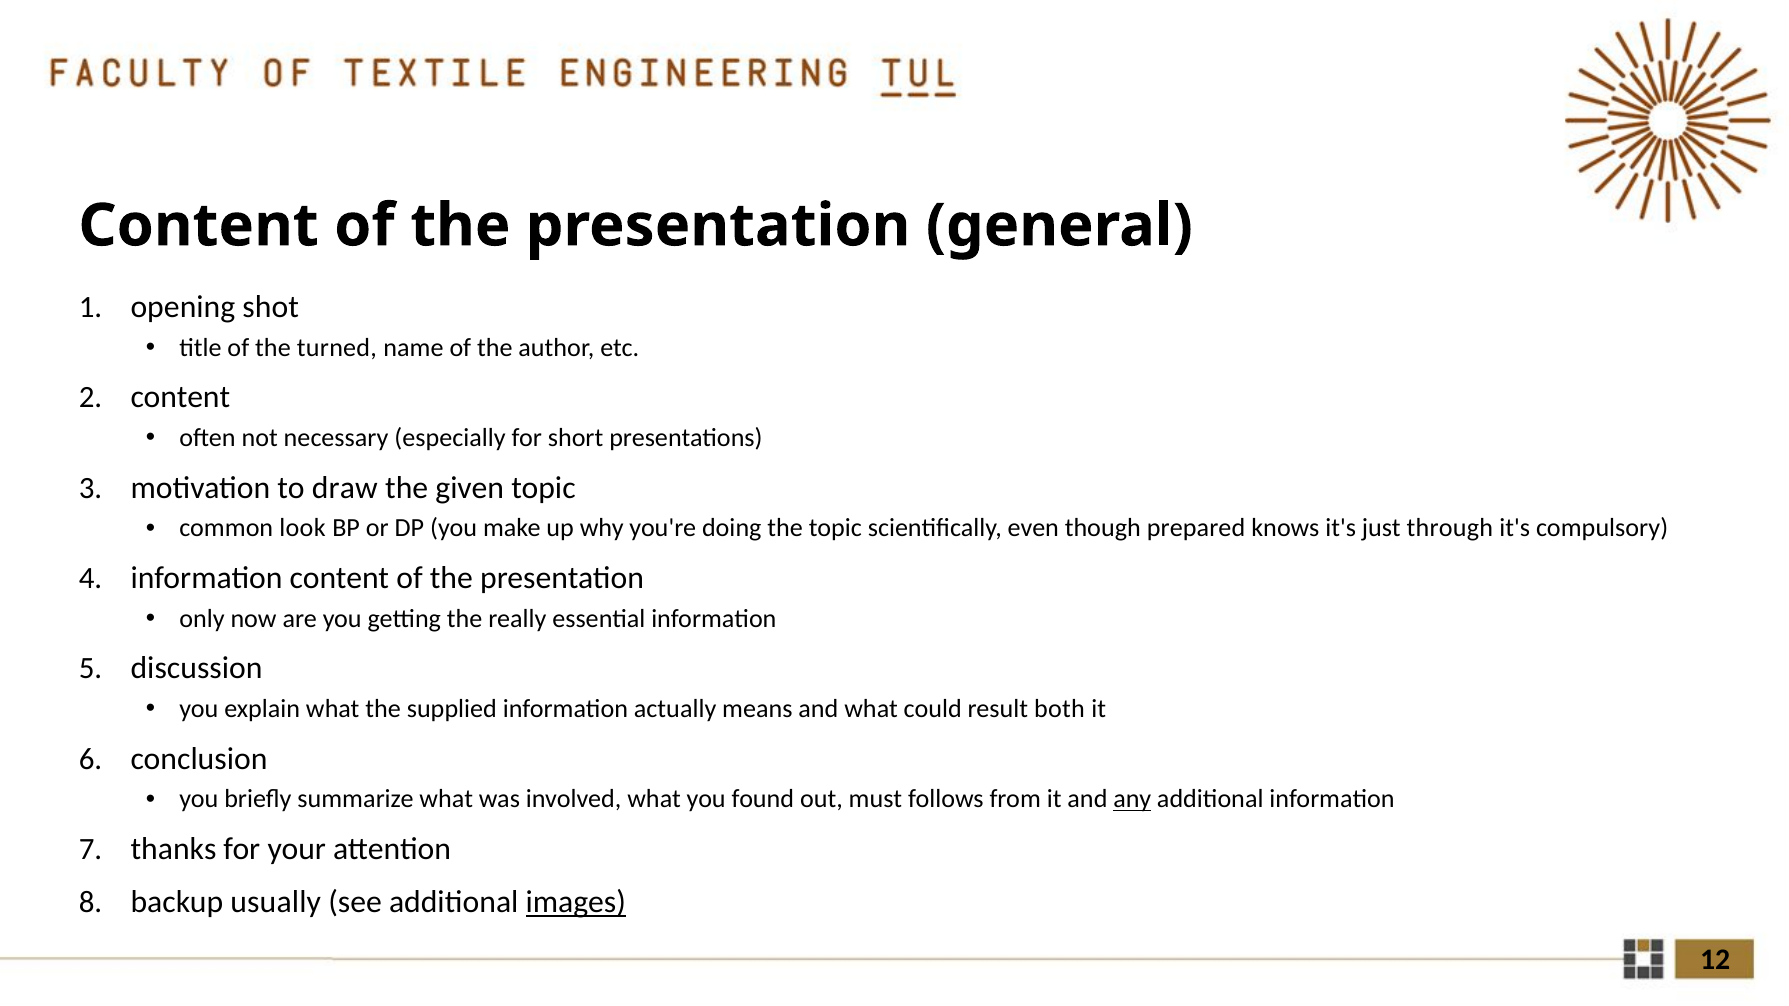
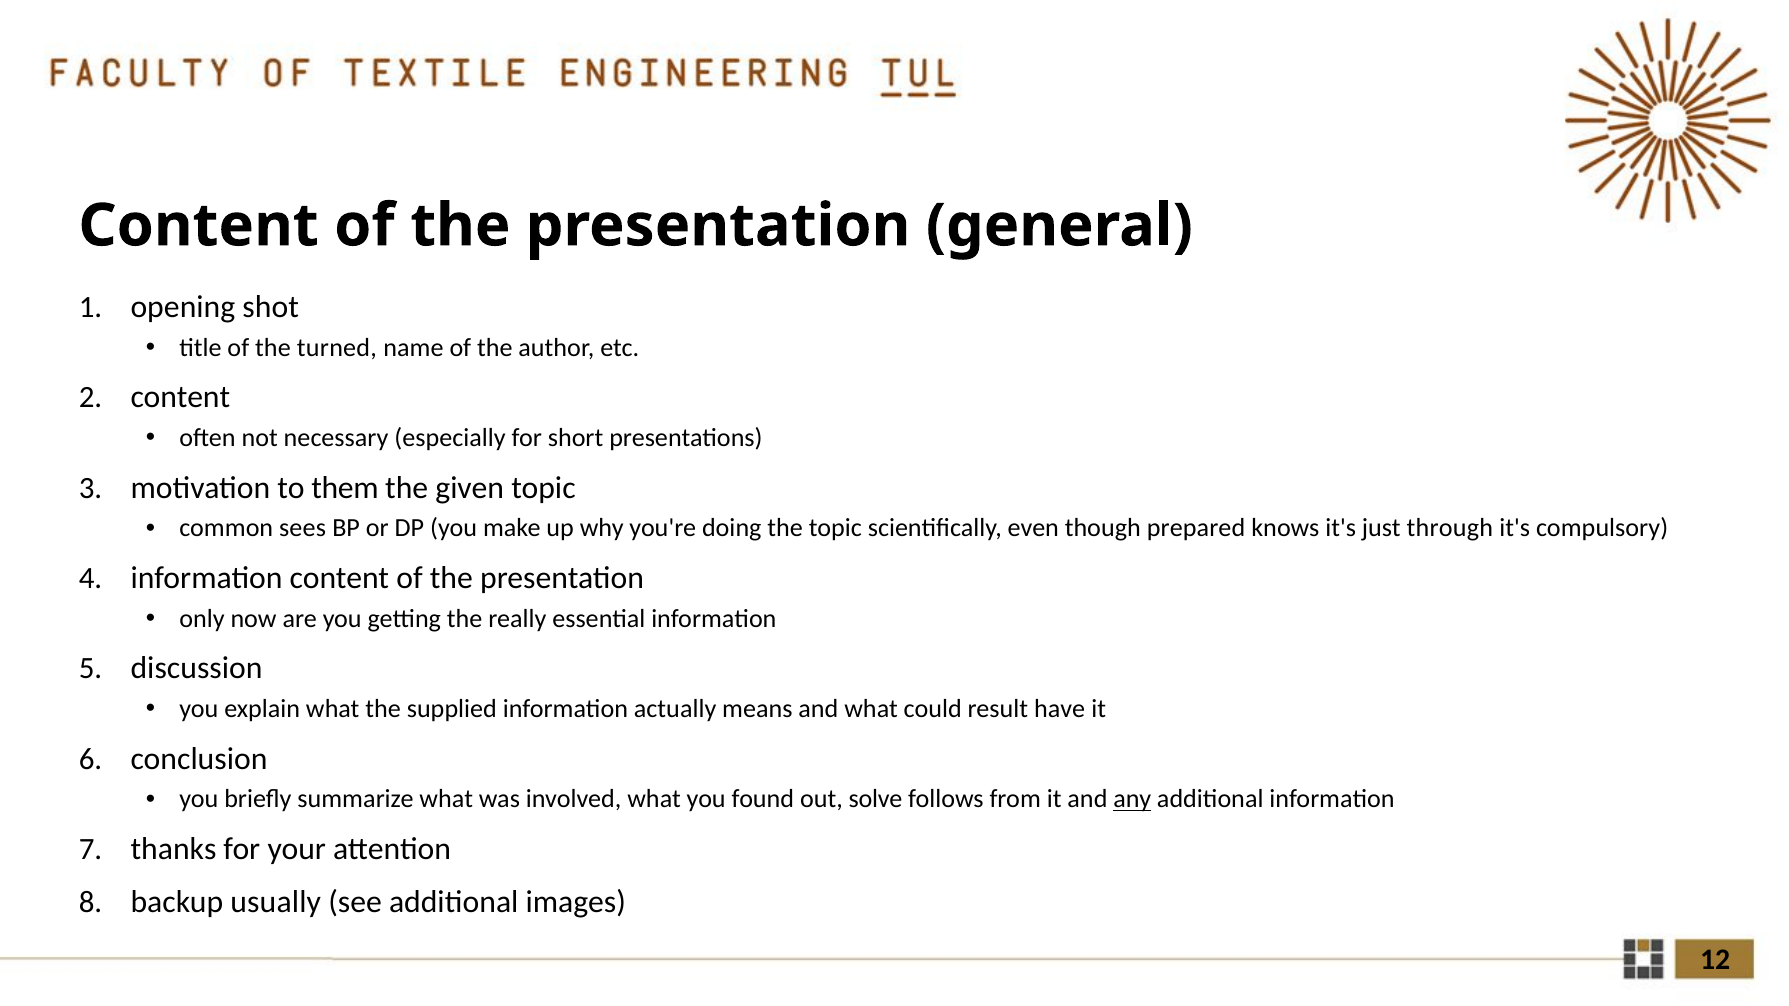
draw: draw -> them
look: look -> sees
both: both -> have
must: must -> solve
images underline: present -> none
